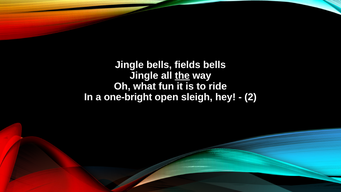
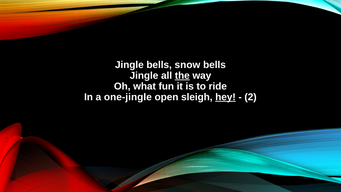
fields: fields -> snow
one-bright: one-bright -> one-jingle
hey underline: none -> present
